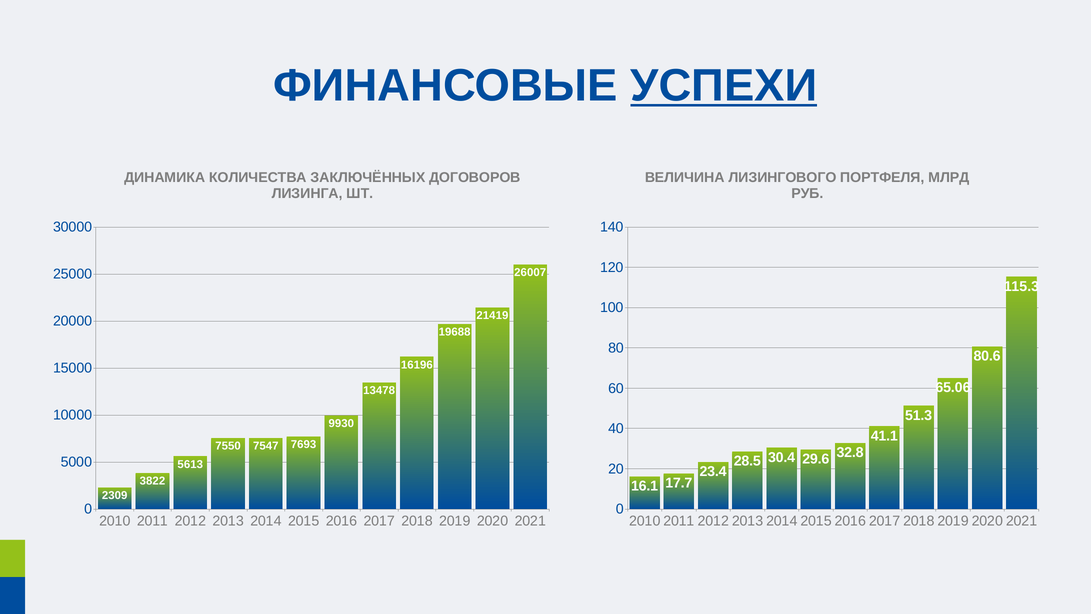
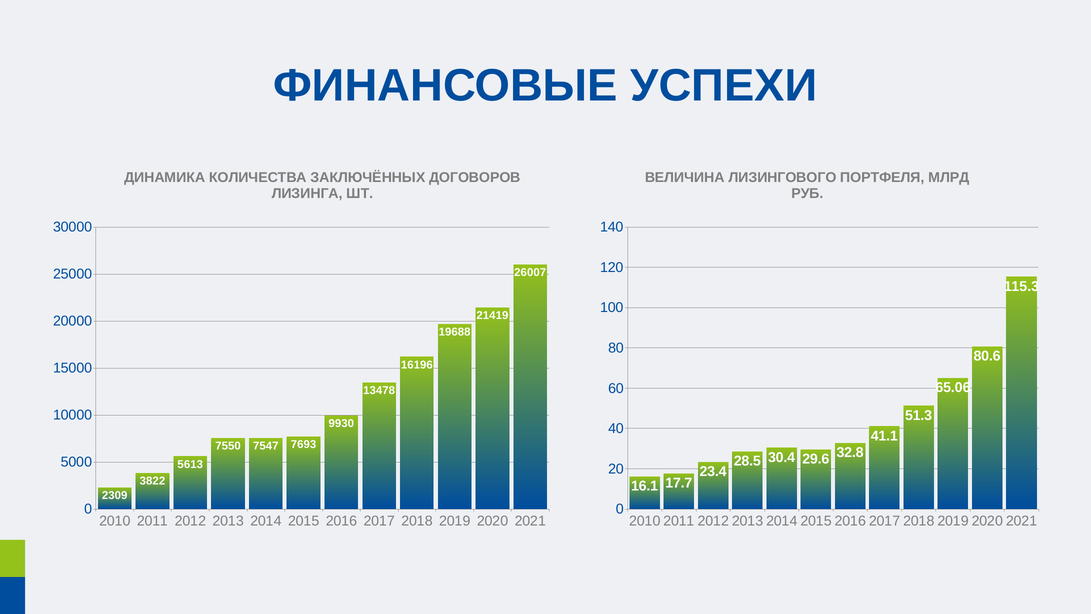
УСПЕХИ underline: present -> none
